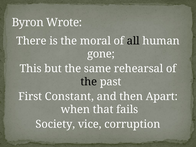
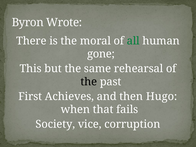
all colour: black -> green
Constant: Constant -> Achieves
Apart: Apart -> Hugo
